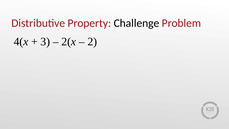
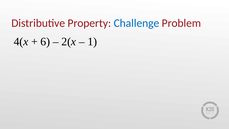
Challenge colour: black -> blue
3: 3 -> 6
2: 2 -> 1
